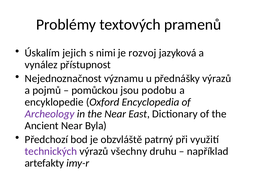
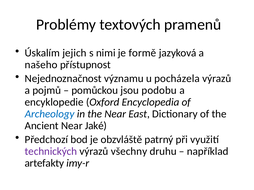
rozvoj: rozvoj -> formě
vynález: vynález -> našeho
přednášky: přednášky -> pocházela
Archeology colour: purple -> blue
Byla: Byla -> Jaké
